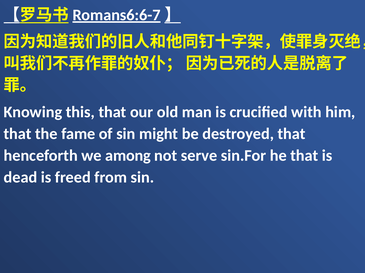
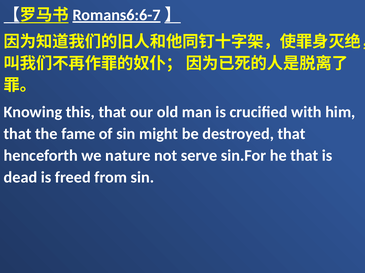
among: among -> nature
